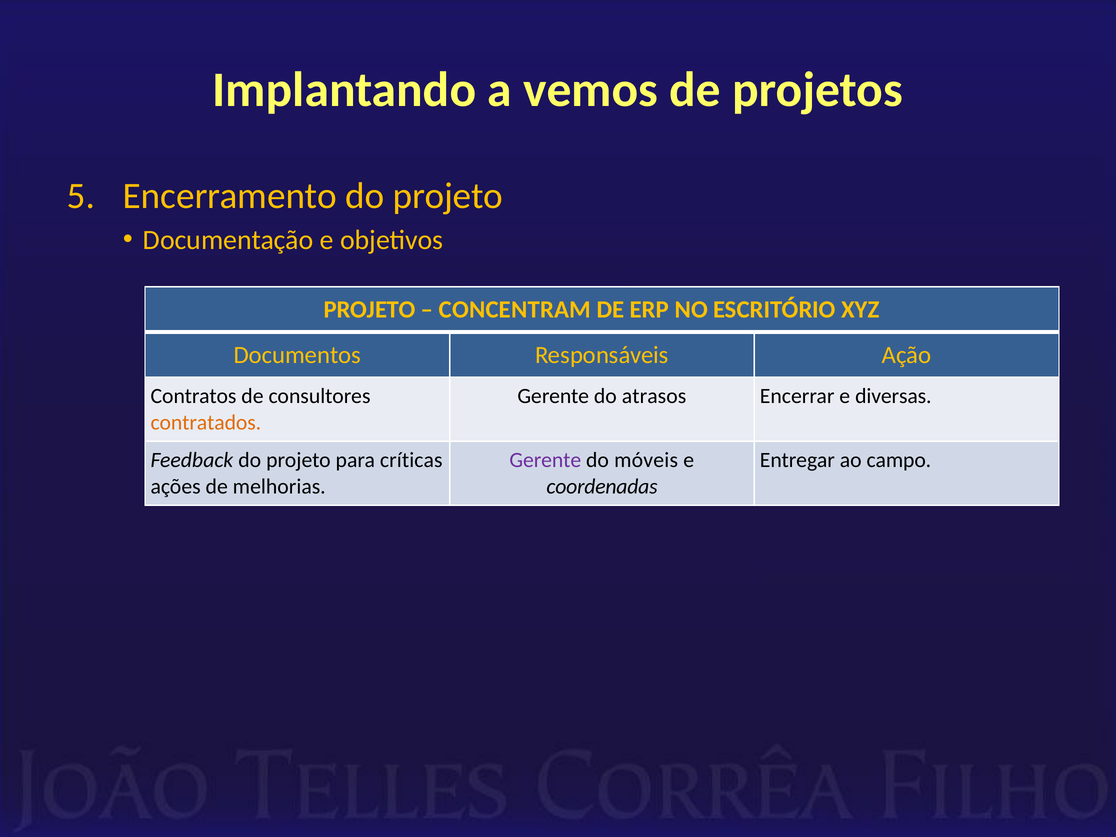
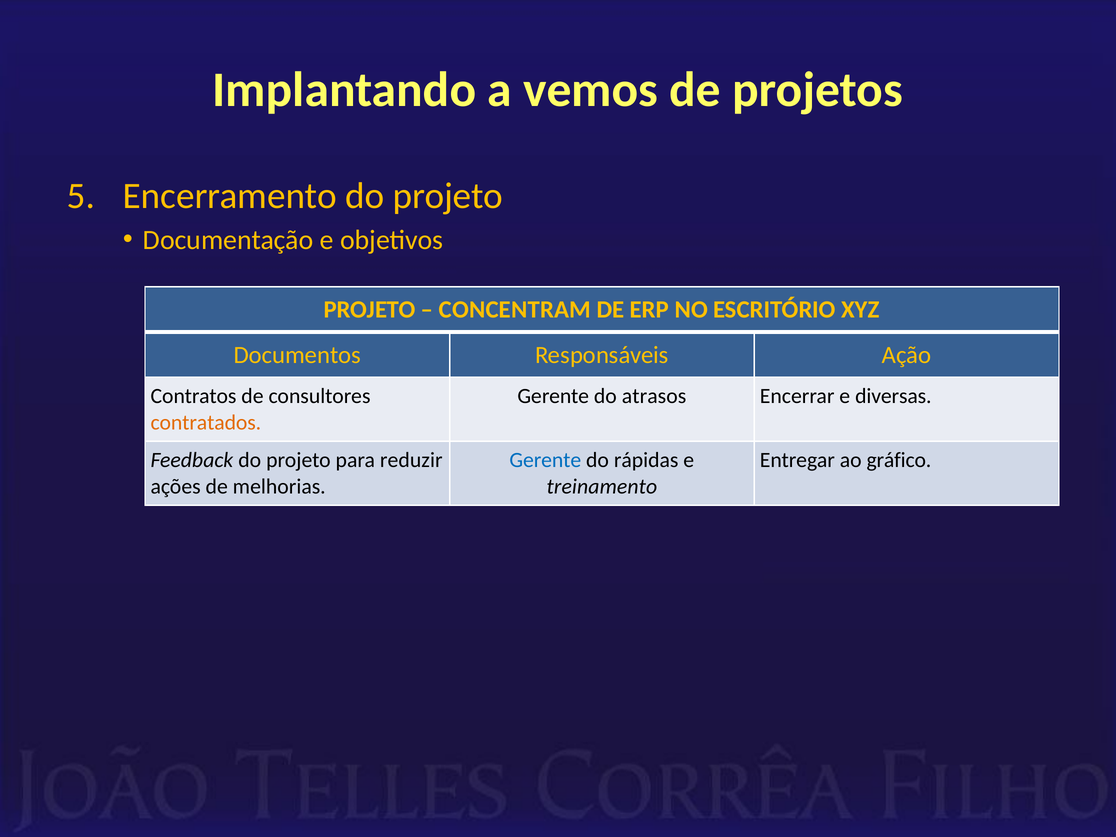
críticas: críticas -> reduzir
Gerente at (545, 460) colour: purple -> blue
móveis: móveis -> rápidas
campo: campo -> gráfico
coordenadas: coordenadas -> treinamento
